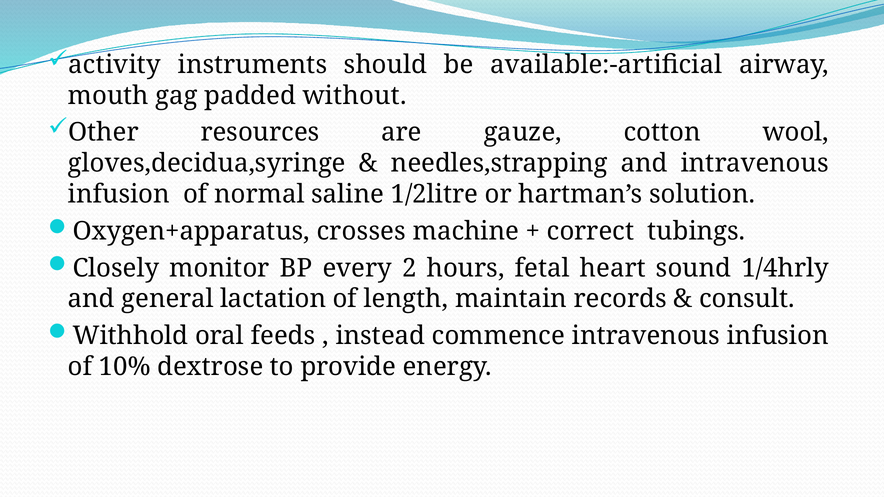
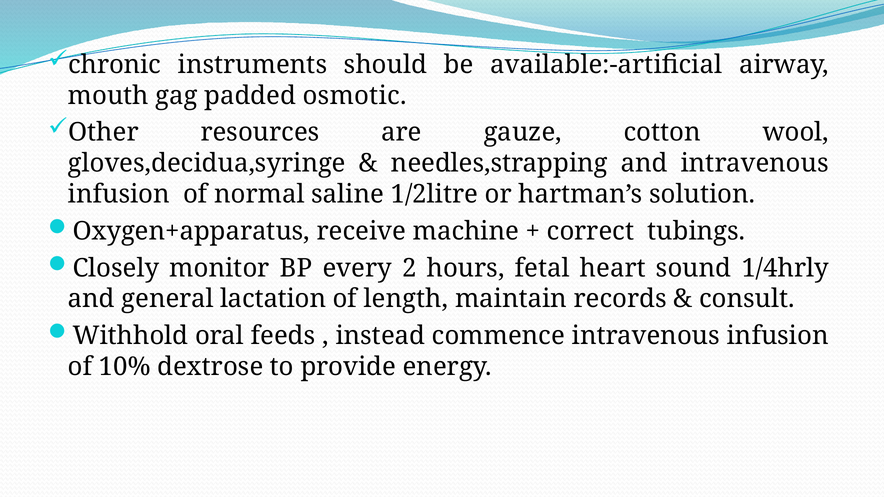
activity: activity -> chronic
without: without -> osmotic
crosses: crosses -> receive
